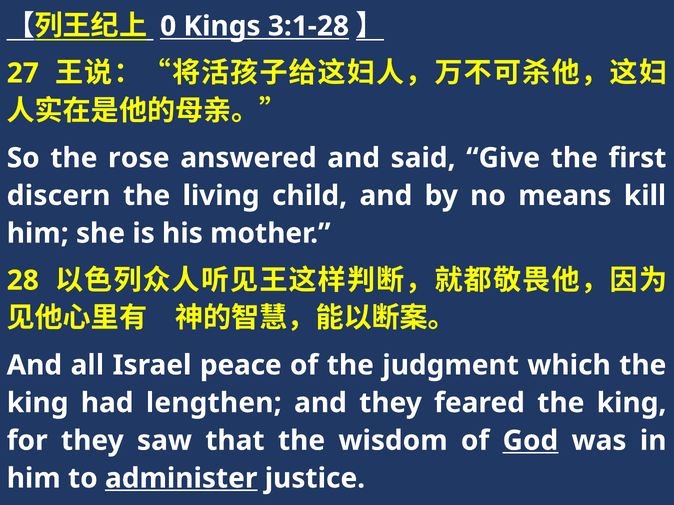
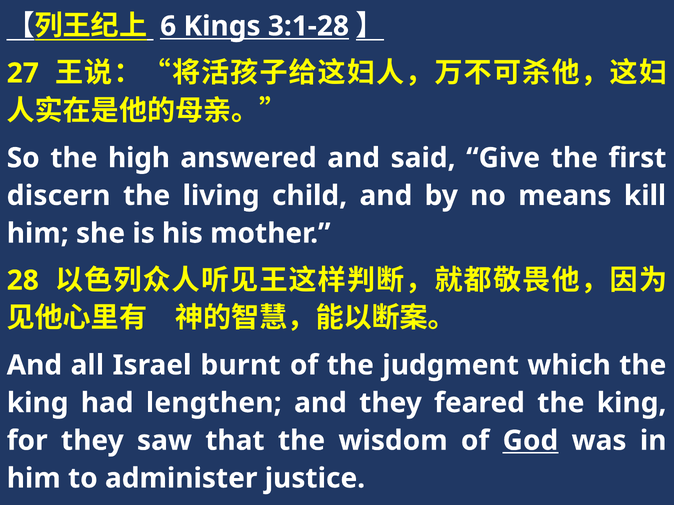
0: 0 -> 6
rose: rose -> high
peace: peace -> burnt
administer underline: present -> none
